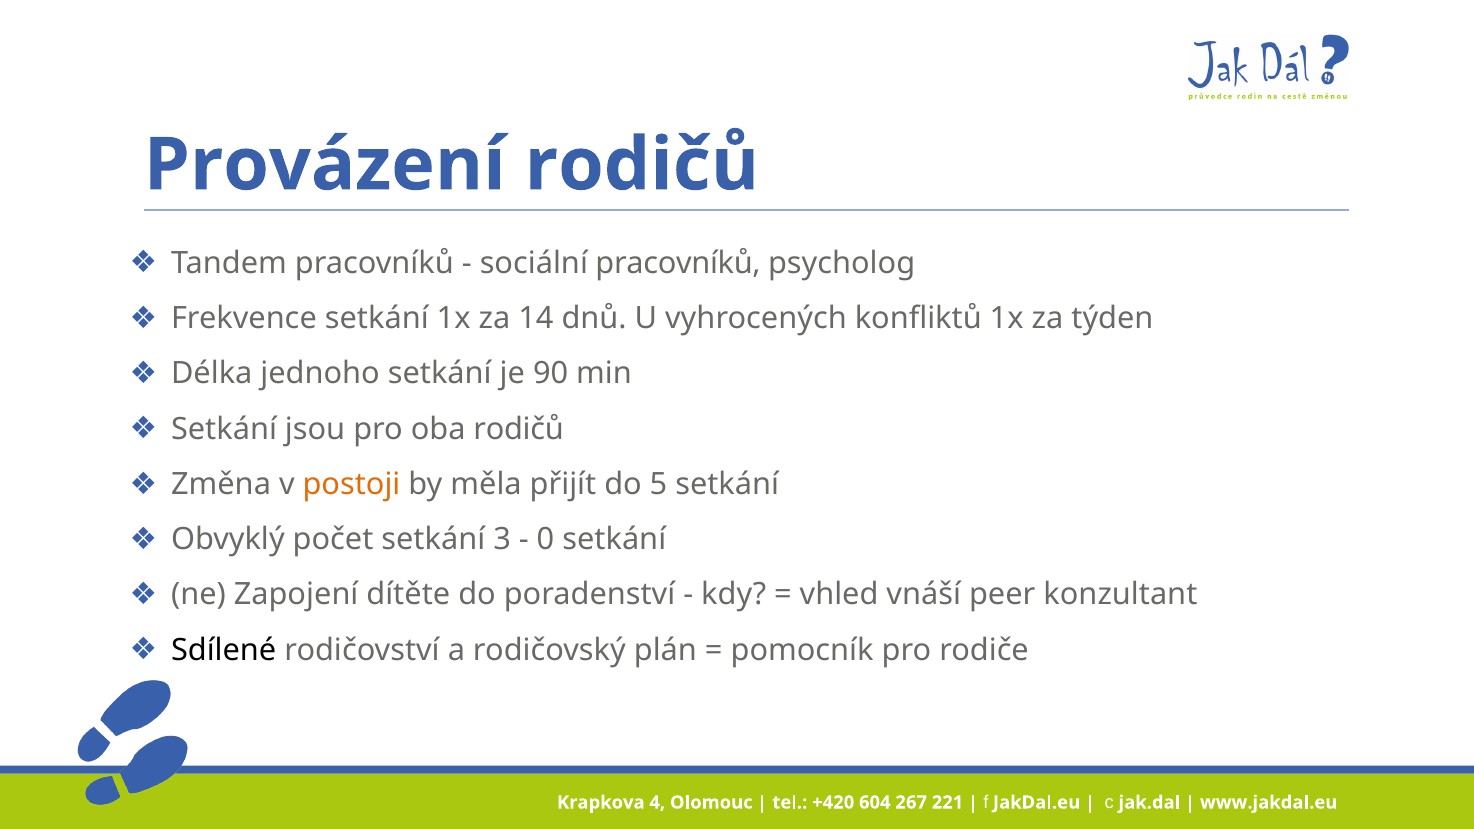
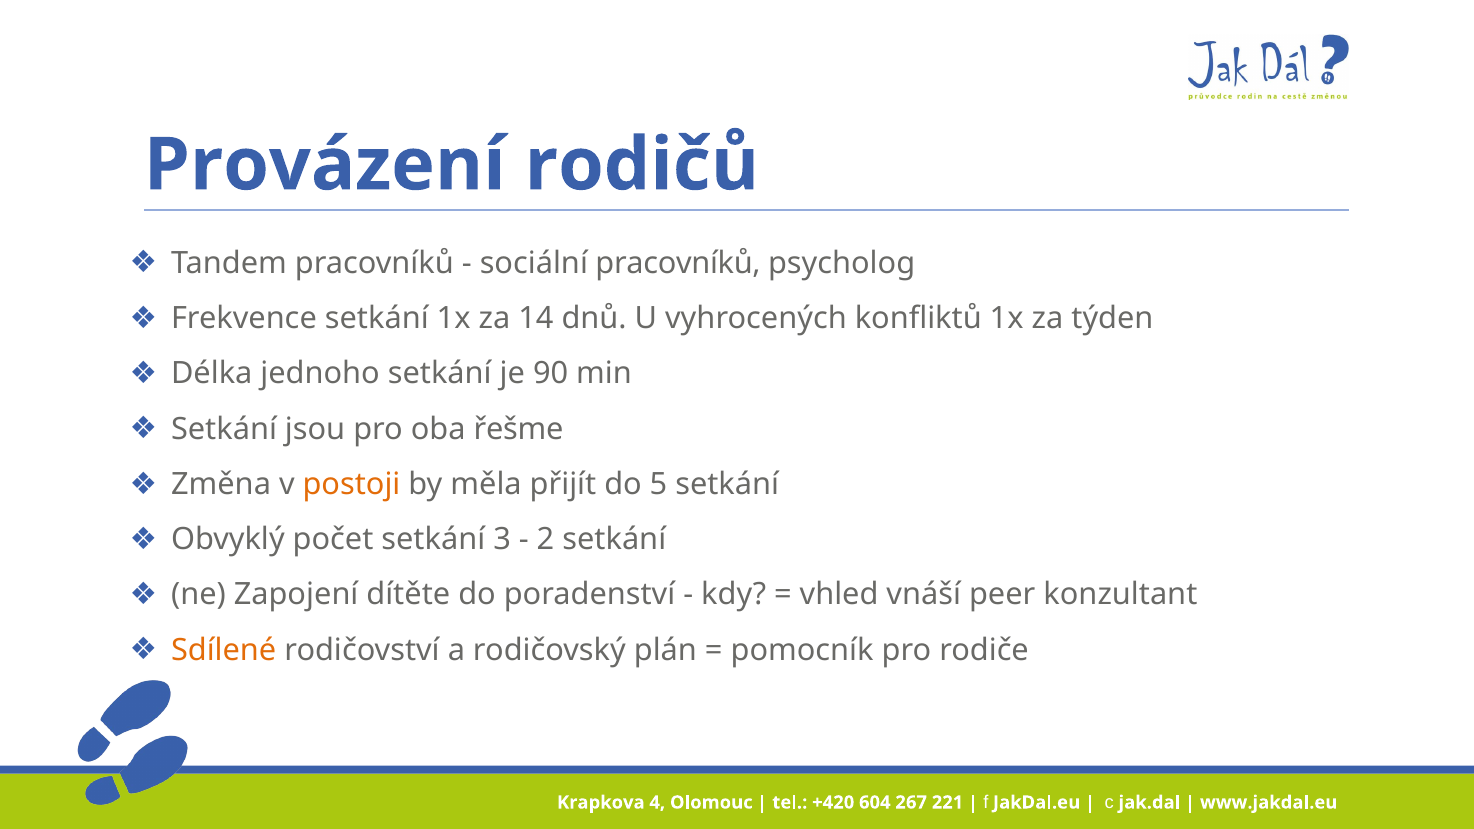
oba rodičů: rodičů -> řešme
0: 0 -> 2
Sdílené colour: black -> orange
